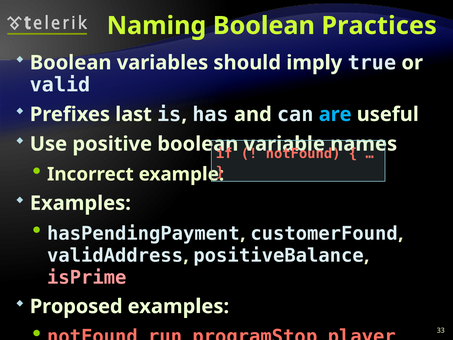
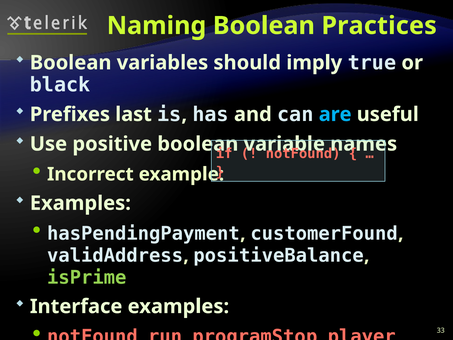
valid: valid -> black
isPrime colour: pink -> light green
Proposed: Proposed -> Interface
